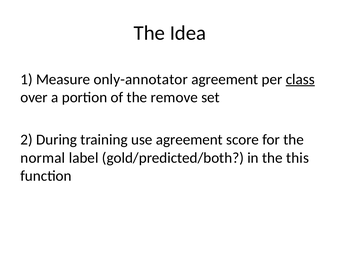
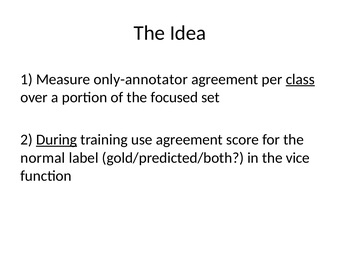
remove: remove -> focused
During underline: none -> present
this: this -> vice
